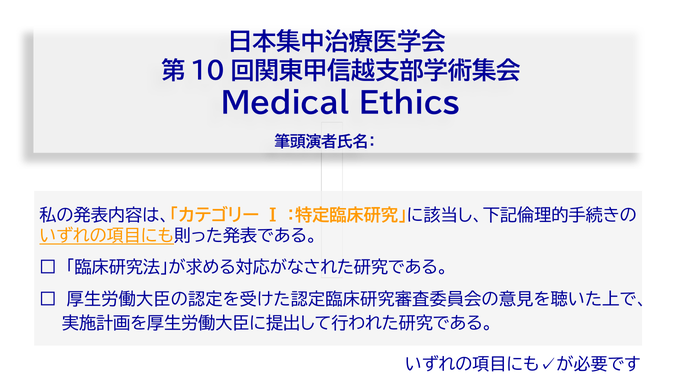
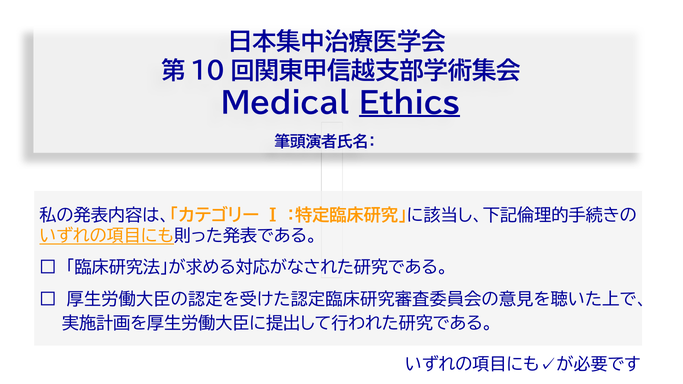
Ethics underline: none -> present
